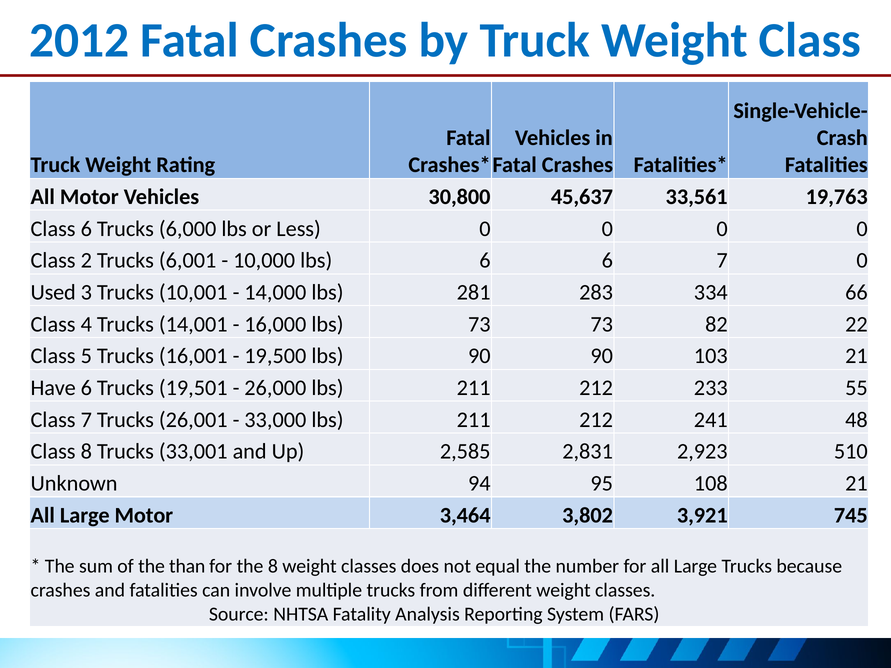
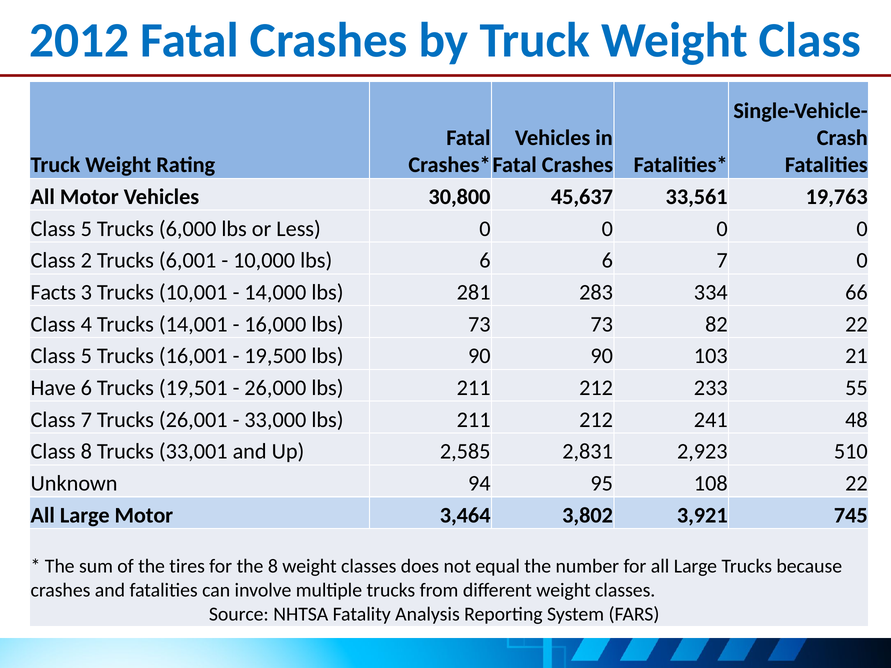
6 at (86, 229): 6 -> 5
Used: Used -> Facts
108 21: 21 -> 22
than: than -> tires
